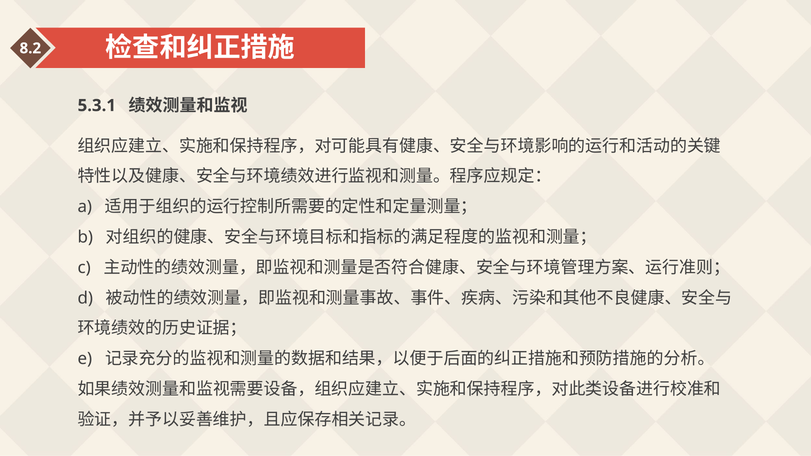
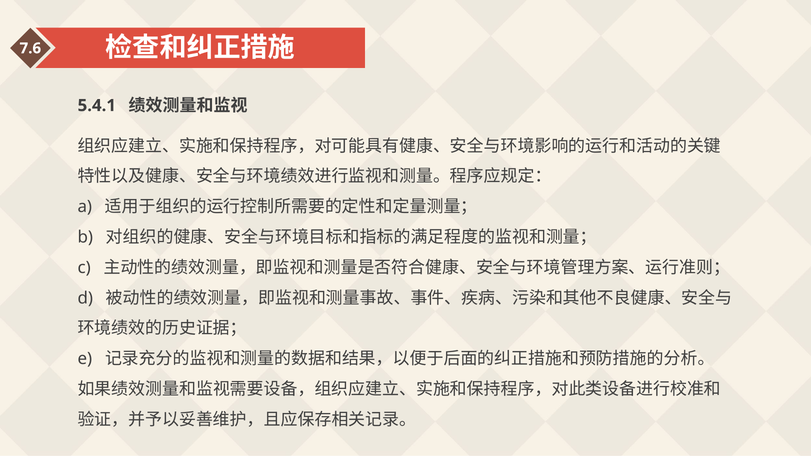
8.2: 8.2 -> 7.6
5.3.1: 5.3.1 -> 5.4.1
